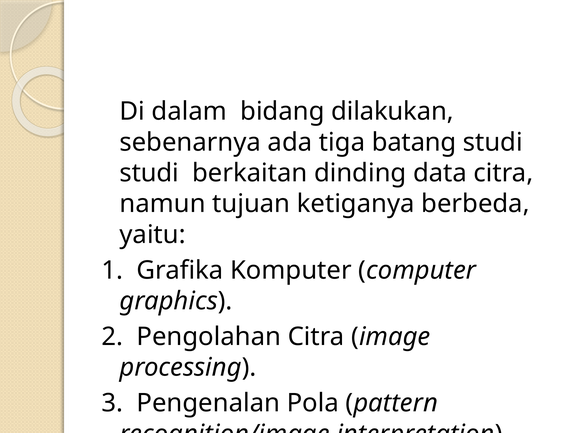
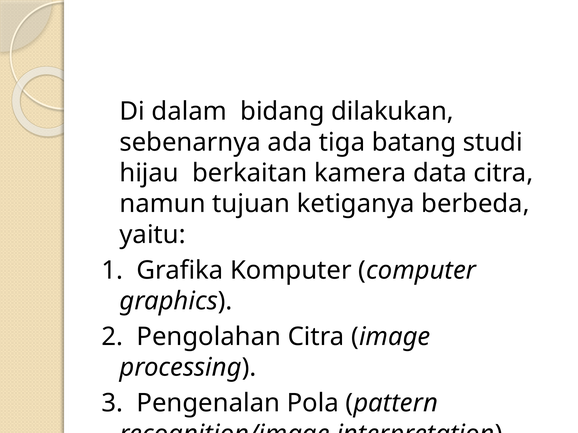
studi at (149, 173): studi -> hijau
dinding: dinding -> kamera
